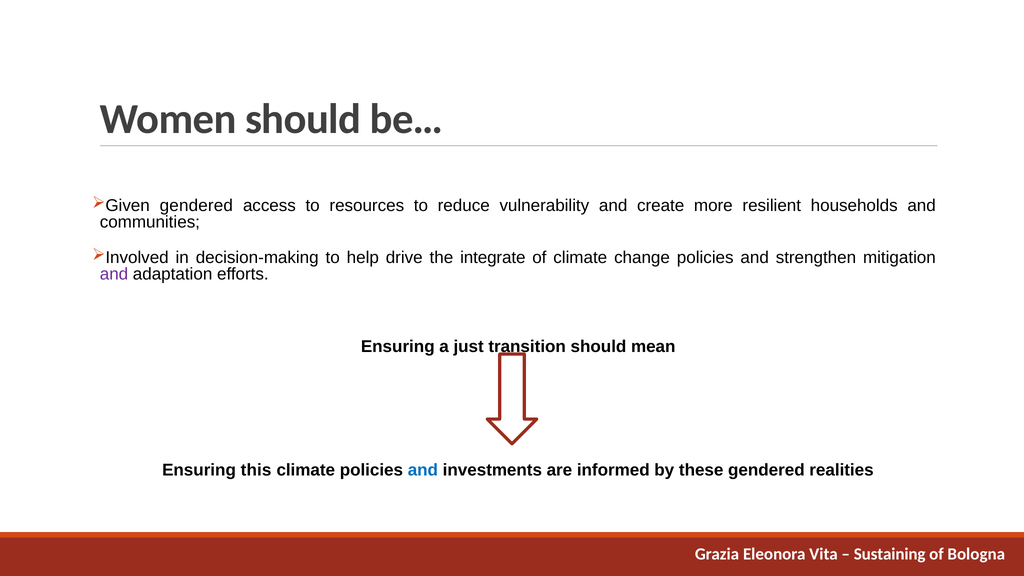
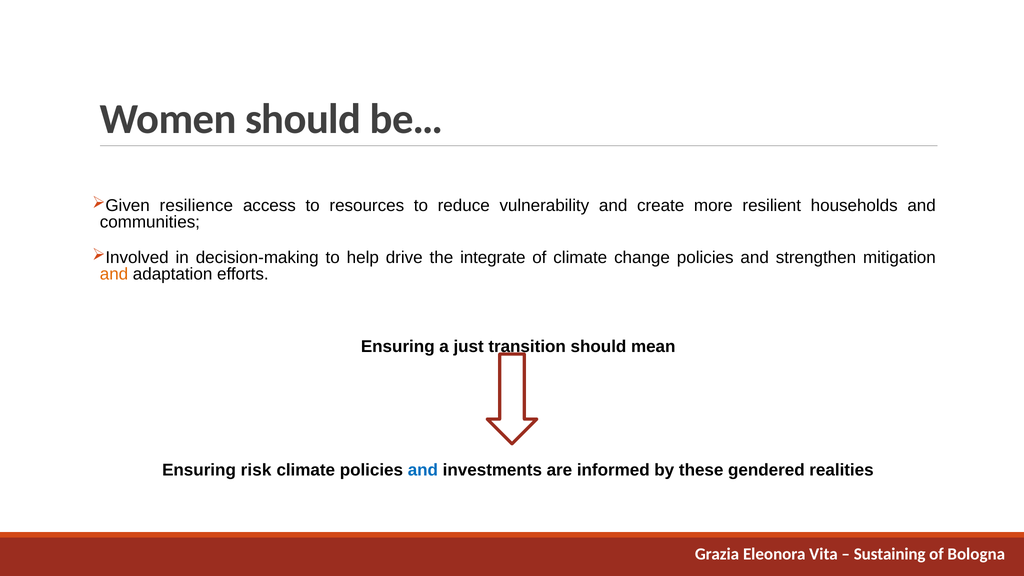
gendered at (196, 206): gendered -> resilience
and at (114, 274) colour: purple -> orange
this: this -> risk
